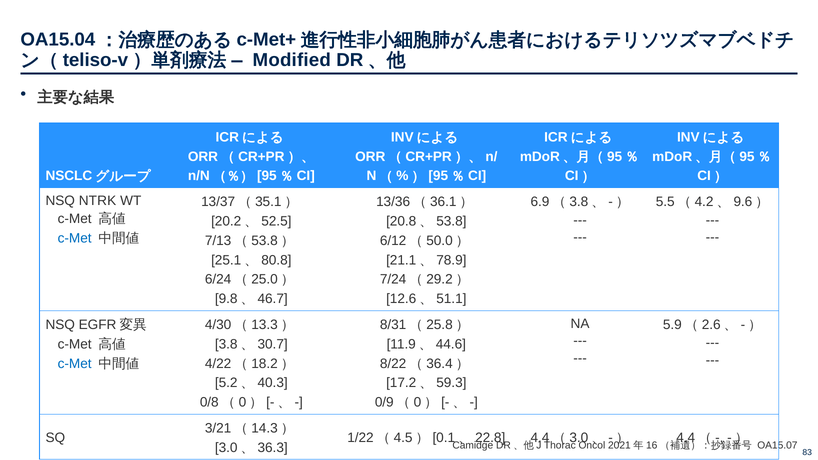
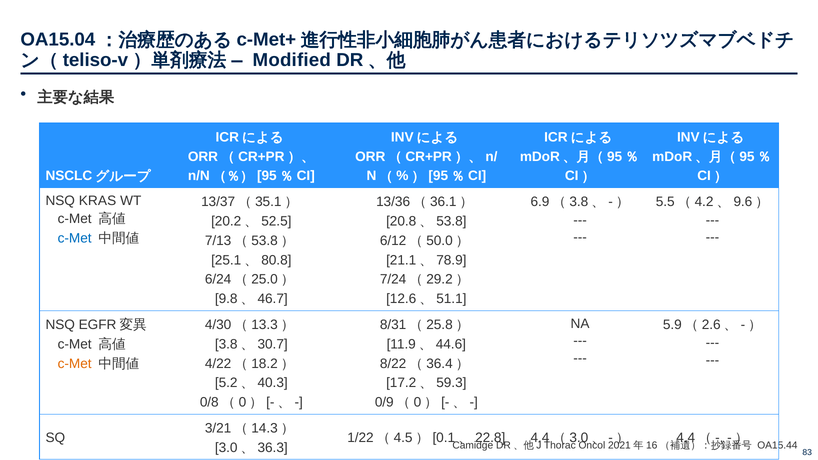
NTRK: NTRK -> KRAS
c-Met at (75, 364) colour: blue -> orange
OA15.07: OA15.07 -> OA15.44
